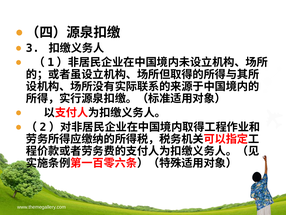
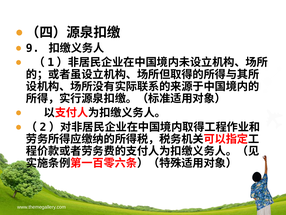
3: 3 -> 9
